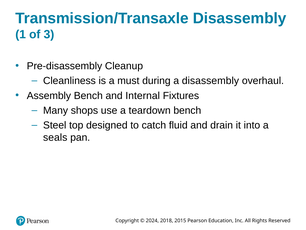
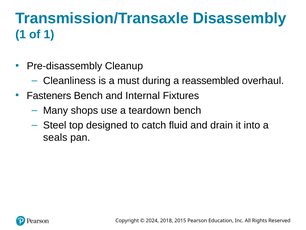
of 3: 3 -> 1
a disassembly: disassembly -> reassembled
Assembly: Assembly -> Fasteners
